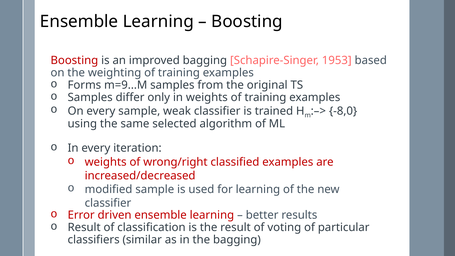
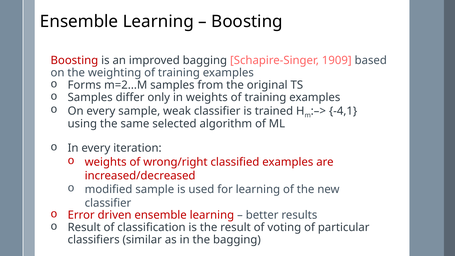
1953: 1953 -> 1909
m=9...M: m=9...M -> m=2...M
-8,0: -8,0 -> -4,1
